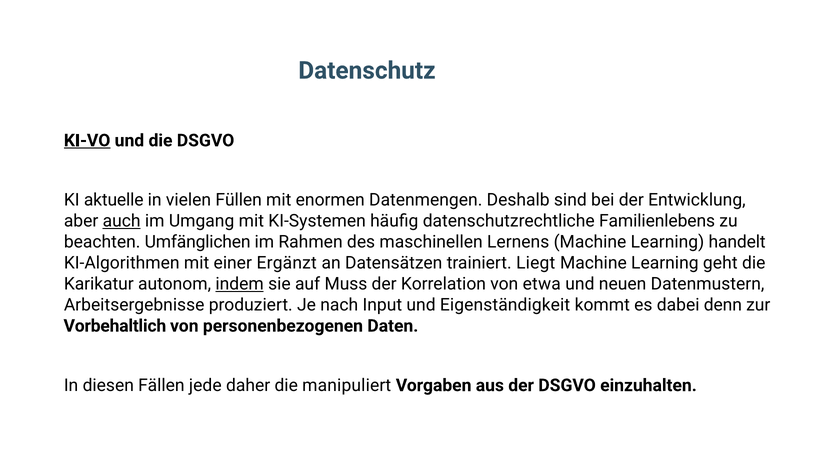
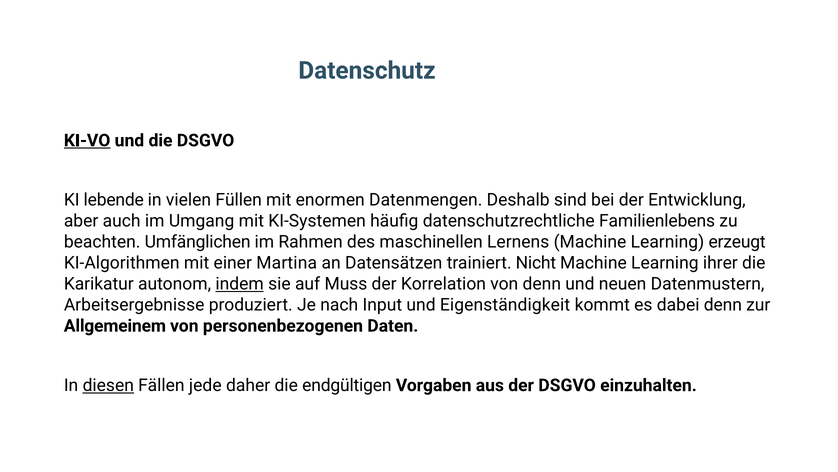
aktuelle: aktuelle -> lebende
auch underline: present -> none
handelt: handelt -> erzeugt
Ergänzt: Ergänzt -> Martina
Liegt: Liegt -> Nicht
geht: geht -> ihrer
von etwa: etwa -> denn
Vorbehaltlich: Vorbehaltlich -> Allgemeinem
diesen underline: none -> present
manipuliert: manipuliert -> endgültigen
